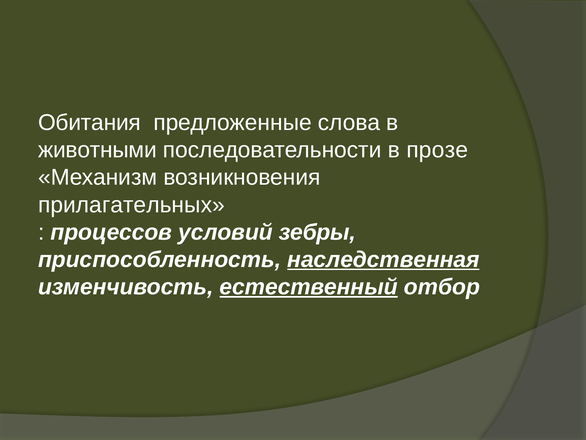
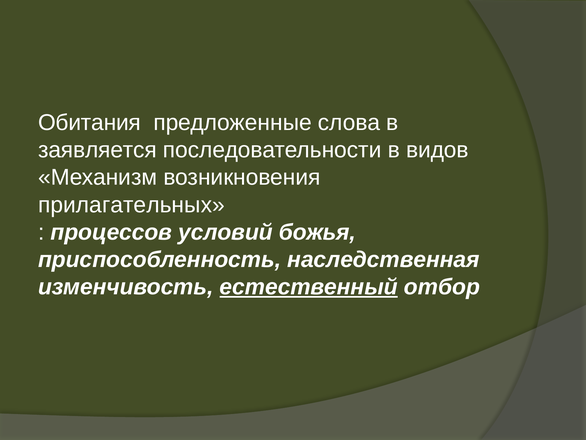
животными: животными -> заявляется
прозе: прозе -> видов
зебры: зебры -> божья
наследственная underline: present -> none
